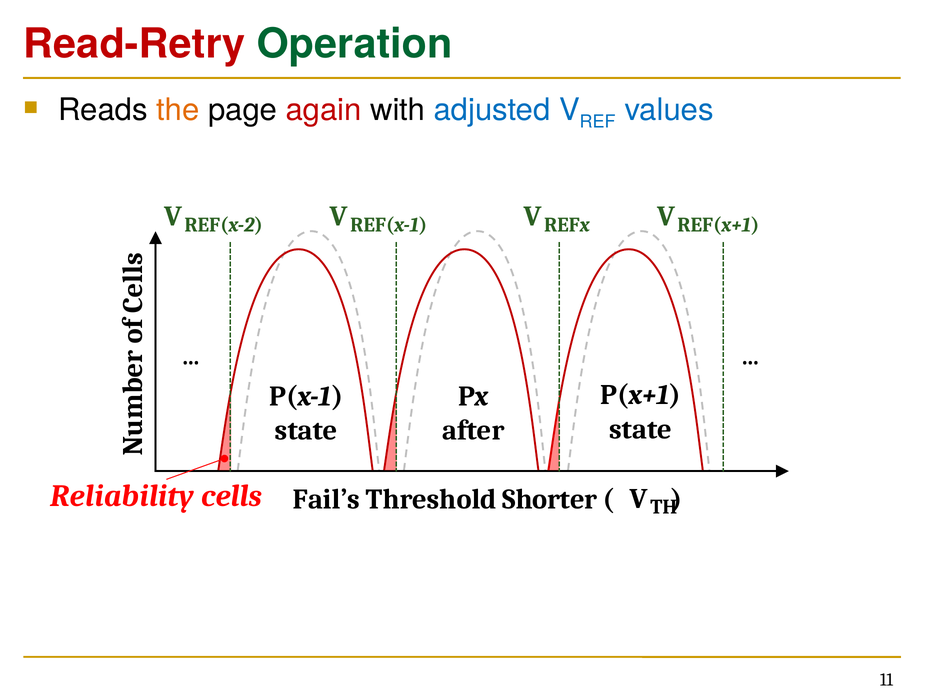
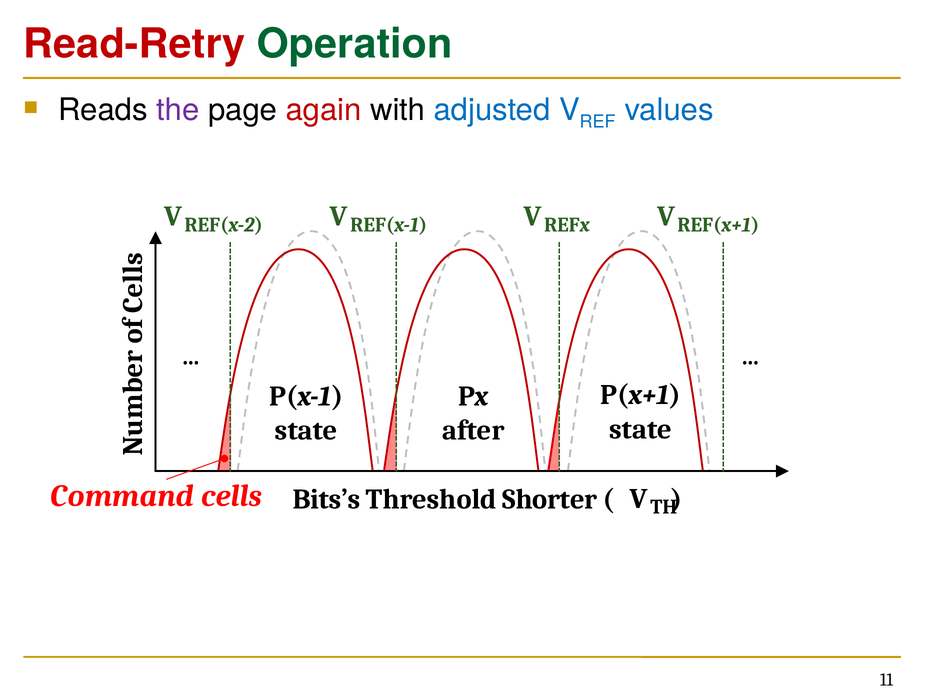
the colour: orange -> purple
Reliability: Reliability -> Command
Fail’s: Fail’s -> Bits’s
